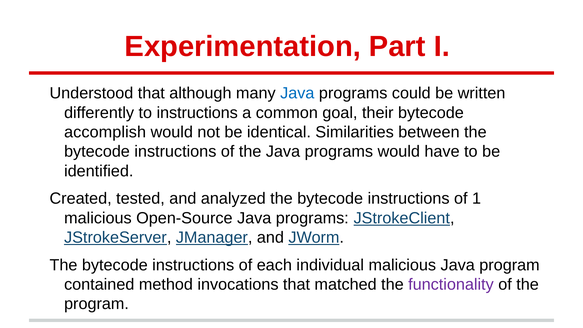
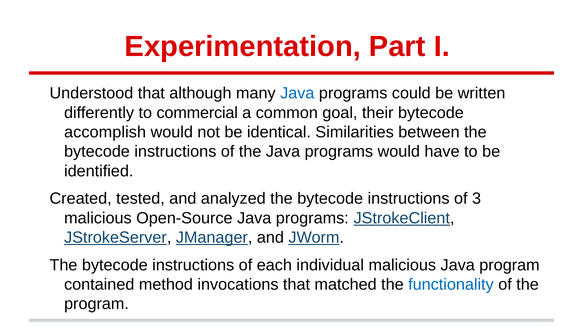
to instructions: instructions -> commercial
1: 1 -> 3
functionality colour: purple -> blue
